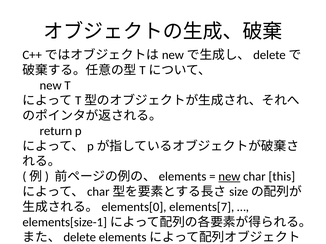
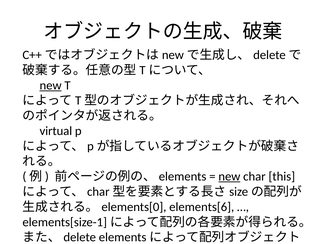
new at (51, 86) underline: none -> present
return: return -> virtual
elements[7: elements[7 -> elements[6
